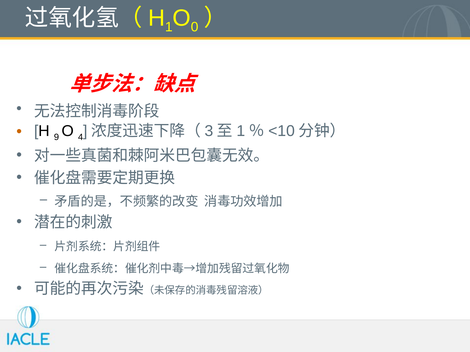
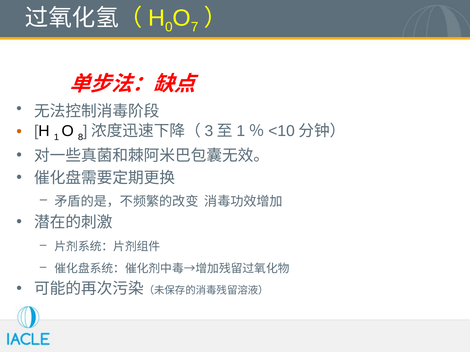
1: 1 -> 0
0: 0 -> 7
9: 9 -> 1
4: 4 -> 8
